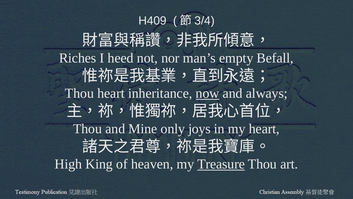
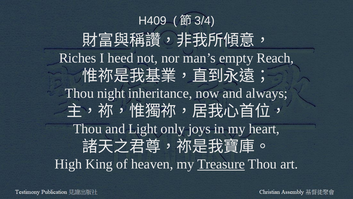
Befall: Befall -> Reach
Thou heart: heart -> night
now underline: present -> none
Mine: Mine -> Light
